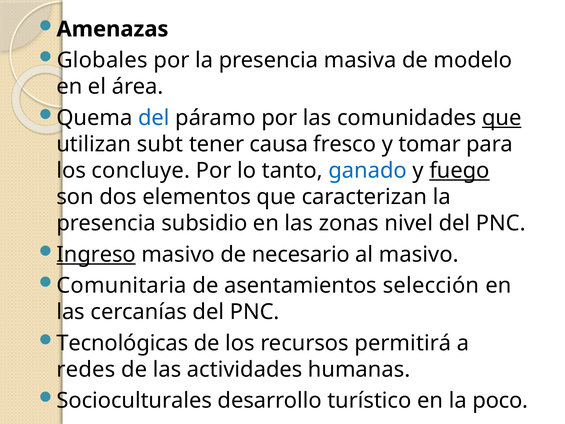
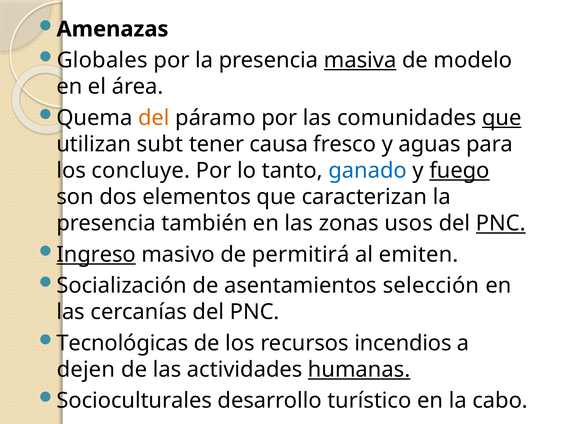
masiva underline: none -> present
del at (154, 118) colour: blue -> orange
tomar: tomar -> aguas
subsidio: subsidio -> también
nivel: nivel -> usos
PNC at (501, 223) underline: none -> present
necesario: necesario -> permitirá
al masivo: masivo -> emiten
Comunitaria: Comunitaria -> Socialización
permitirá: permitirá -> incendios
redes: redes -> dejen
humanas underline: none -> present
poco: poco -> cabo
